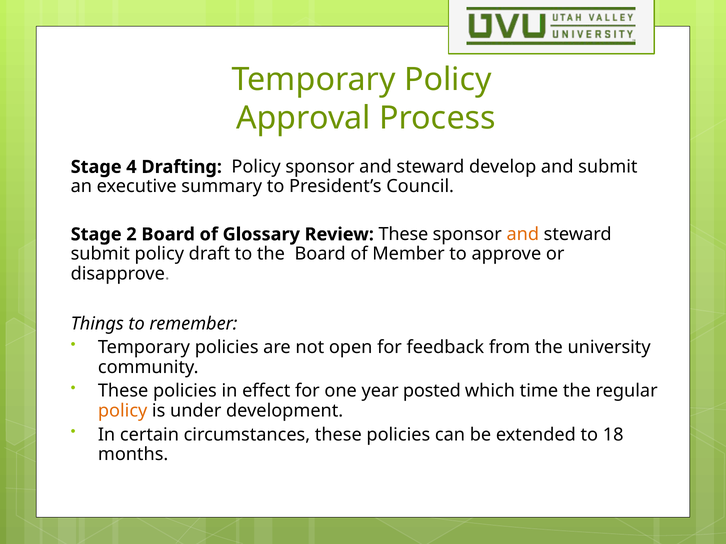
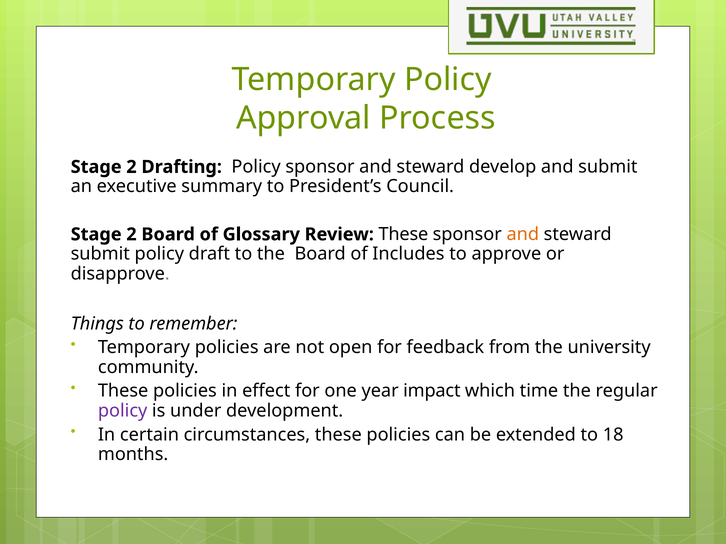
4 at (131, 167): 4 -> 2
Member: Member -> Includes
posted: posted -> impact
policy at (123, 411) colour: orange -> purple
